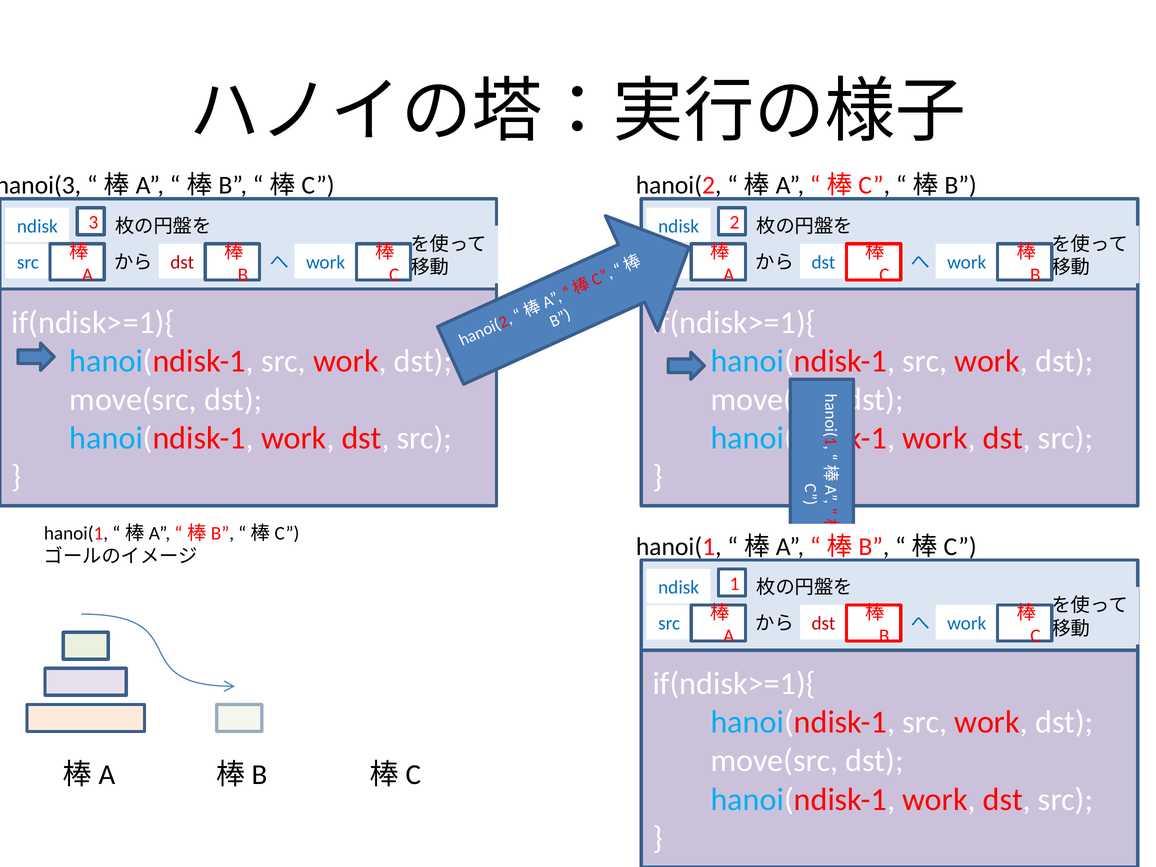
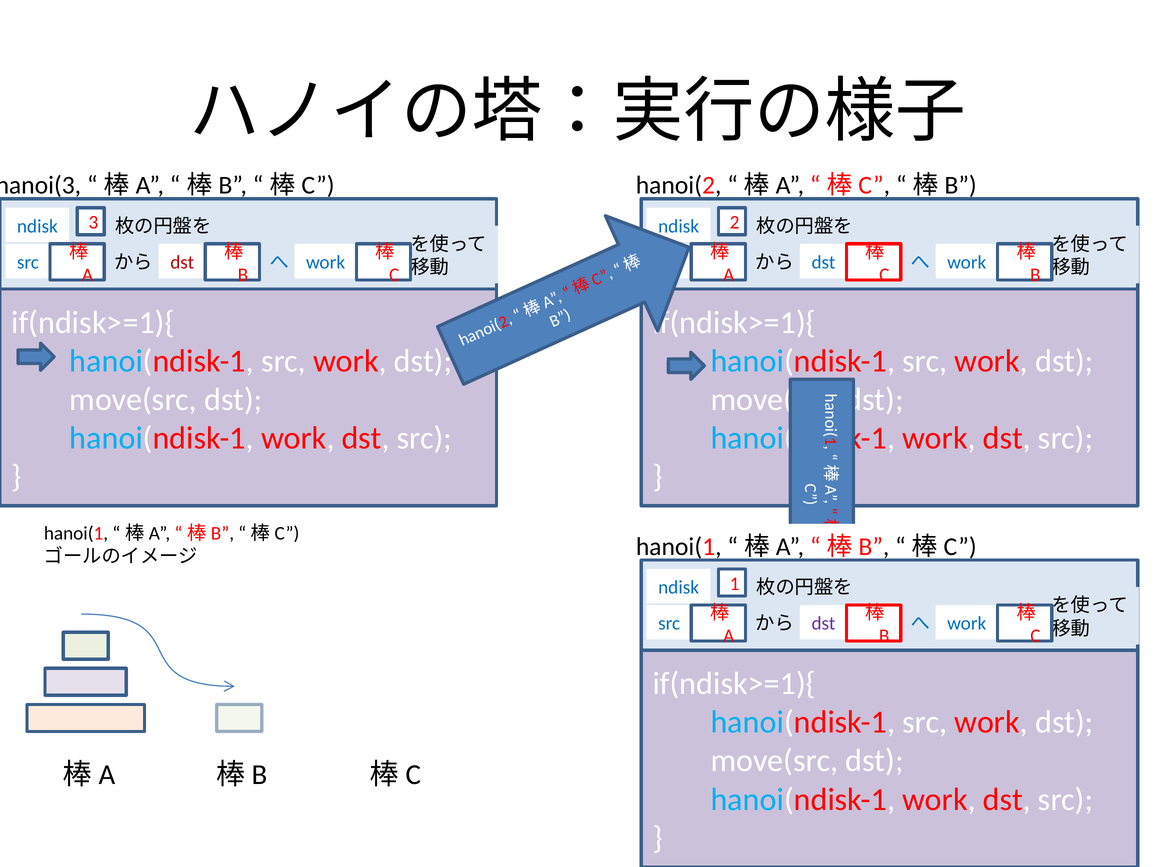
dst at (823, 624) colour: red -> purple
